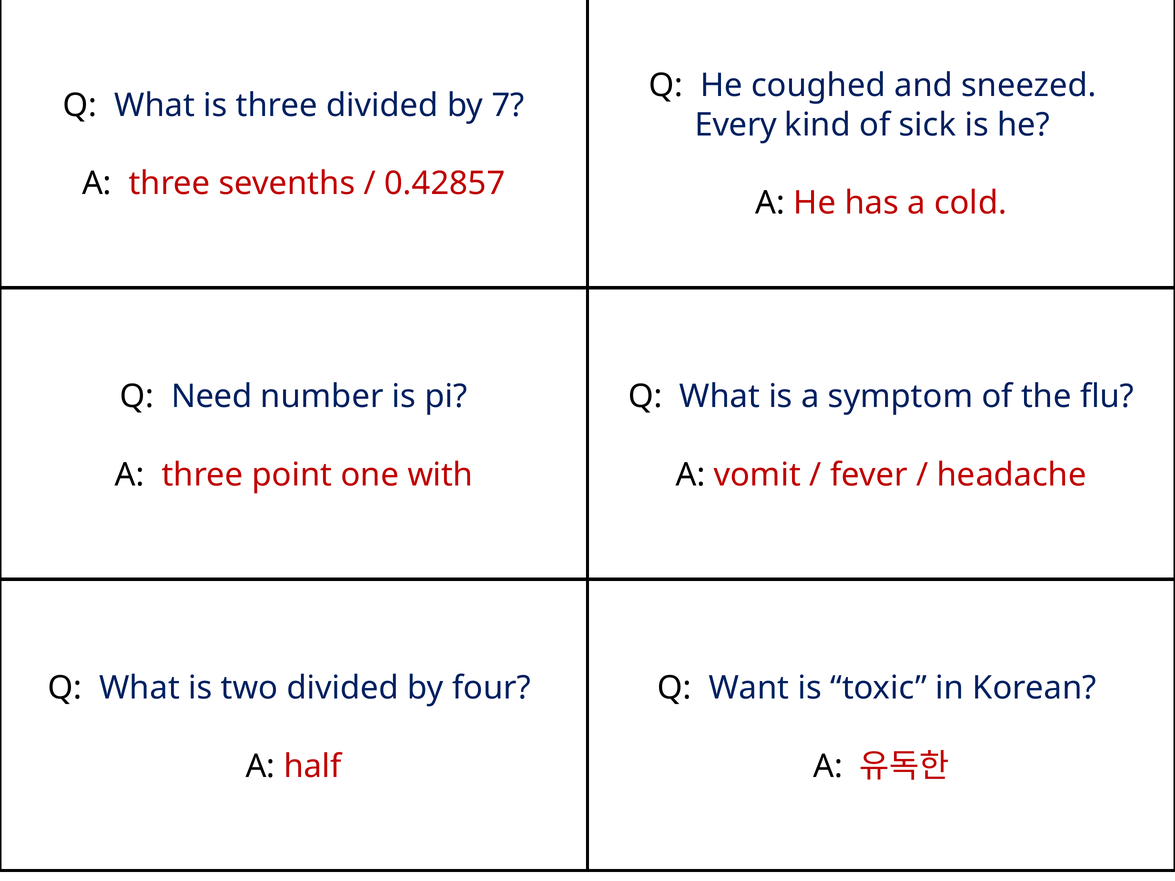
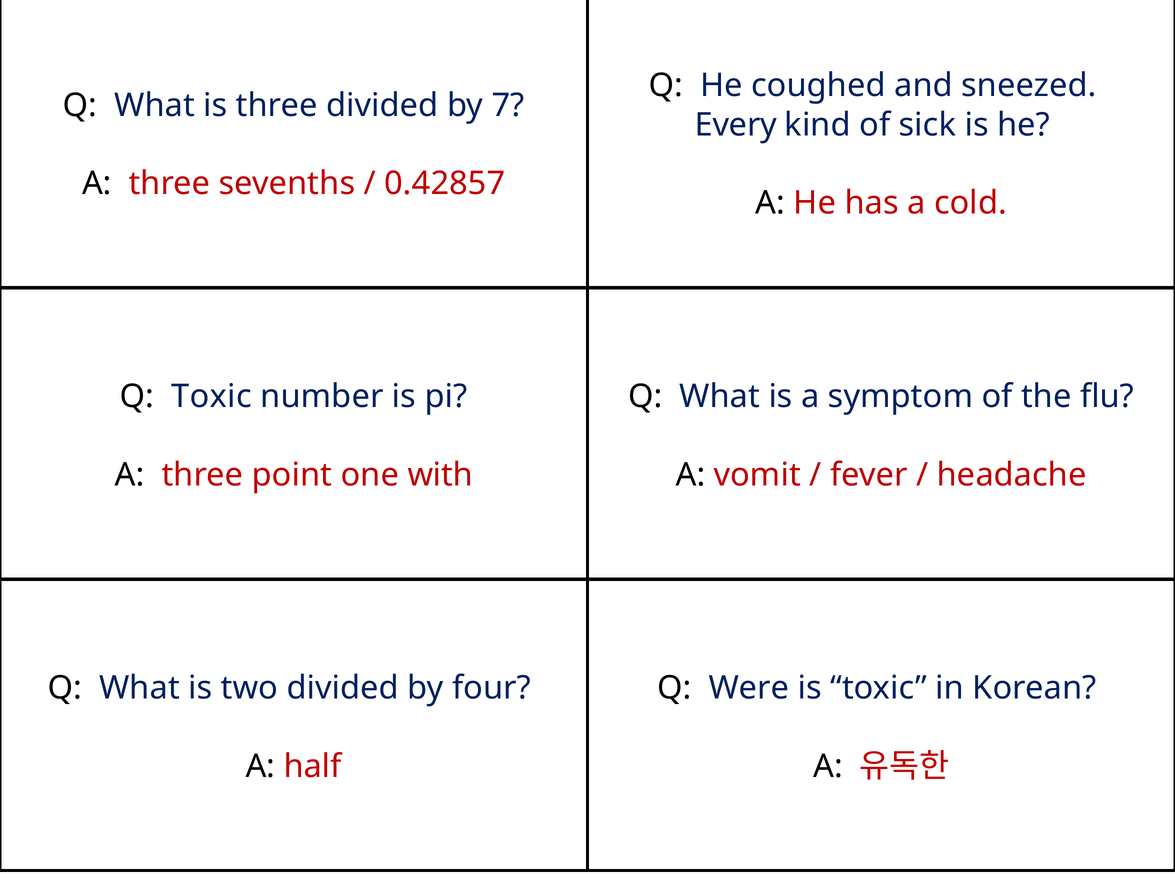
Q Need: Need -> Toxic
Want: Want -> Were
